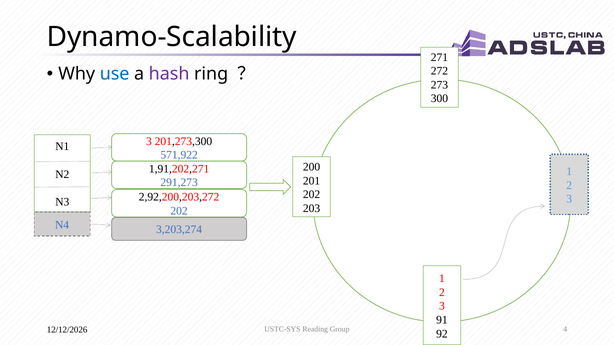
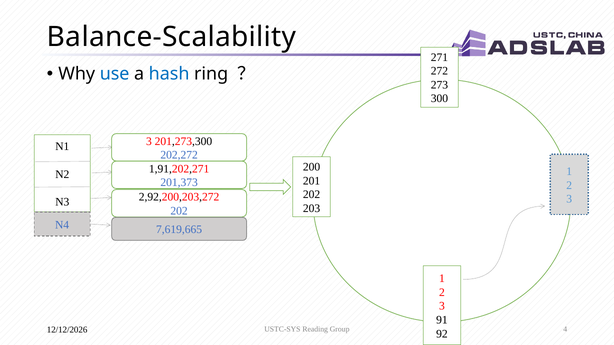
Dynamo-Scalability: Dynamo-Scalability -> Balance-Scalability
hash colour: purple -> blue
571,922: 571,922 -> 202,272
291,273: 291,273 -> 201,373
3,203,274: 3,203,274 -> 7,619,665
